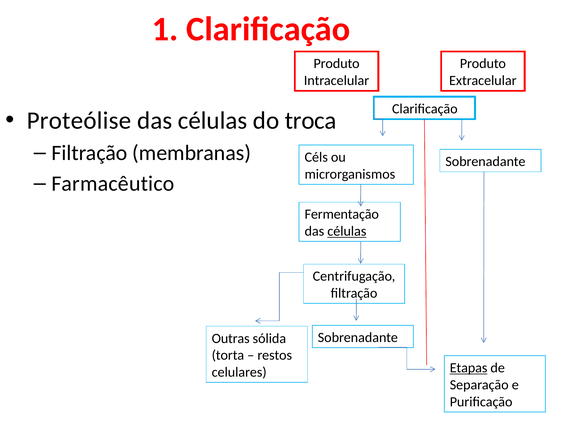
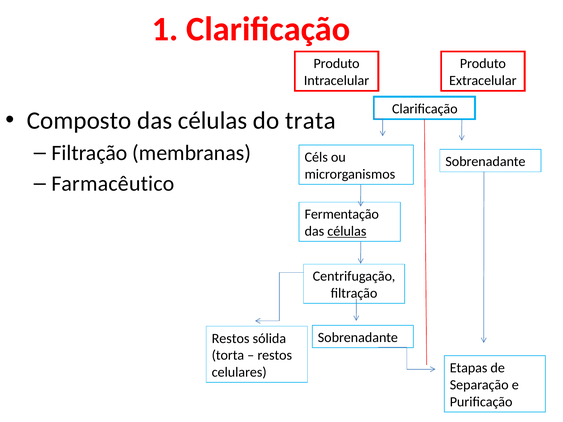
Proteólise: Proteólise -> Composto
troca: troca -> trata
Outras at (231, 339): Outras -> Restos
Etapas underline: present -> none
